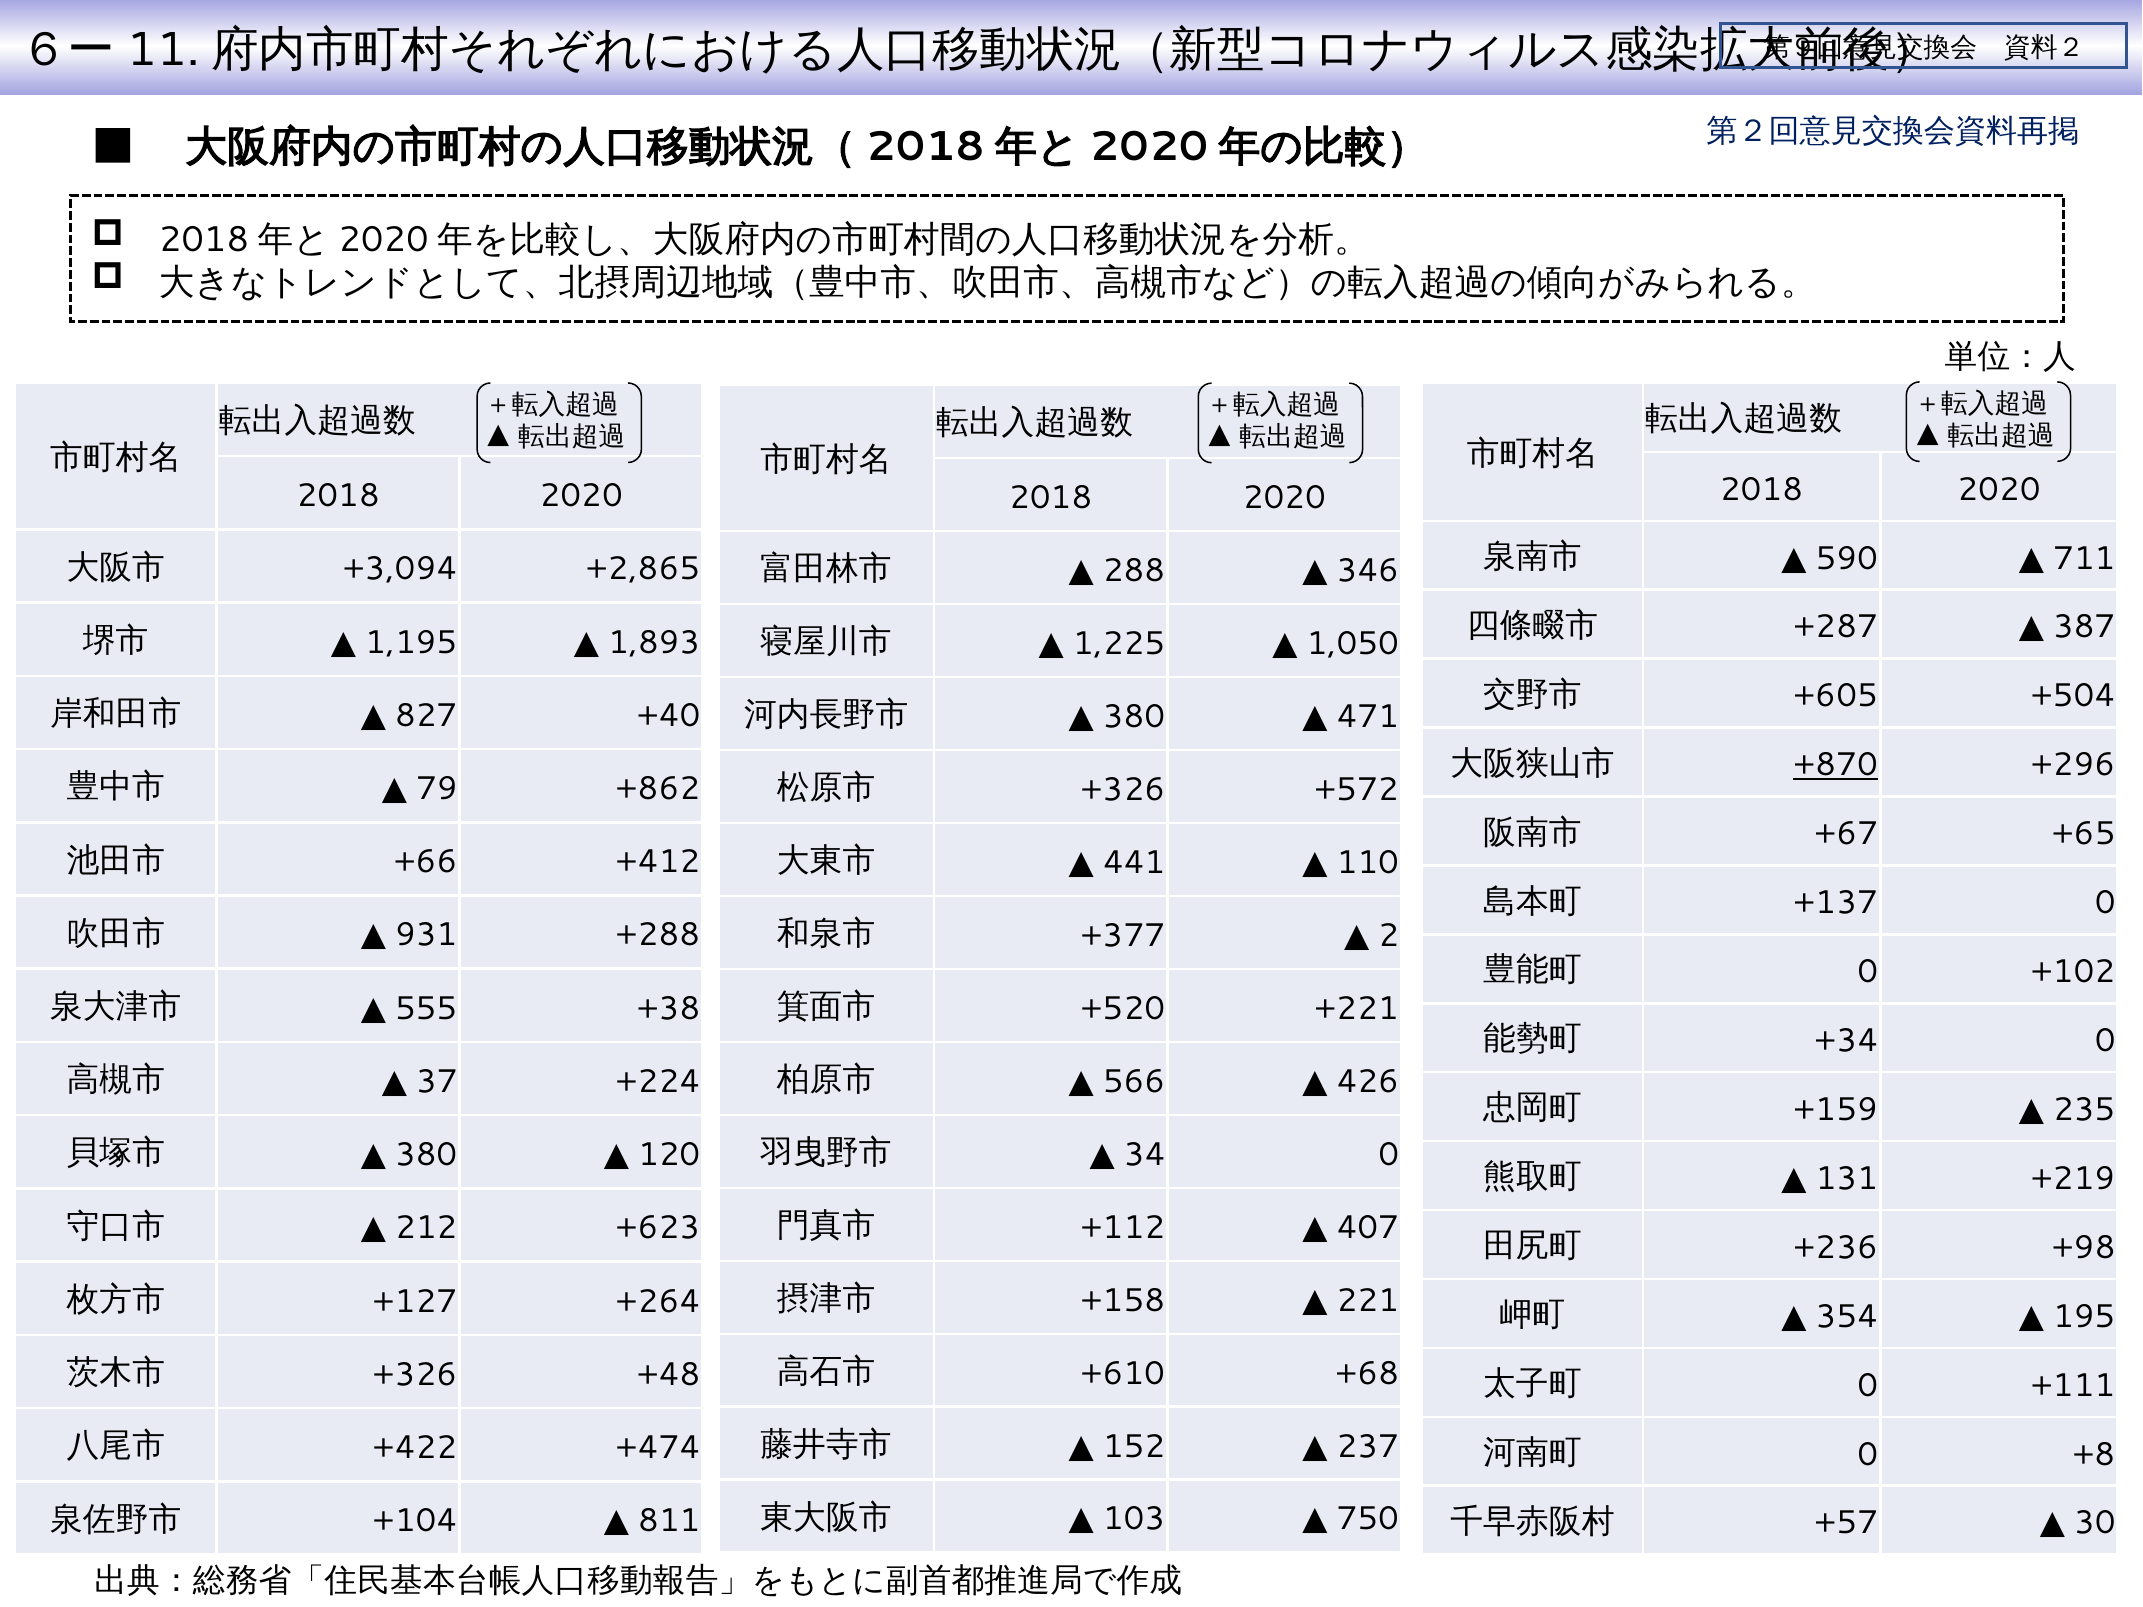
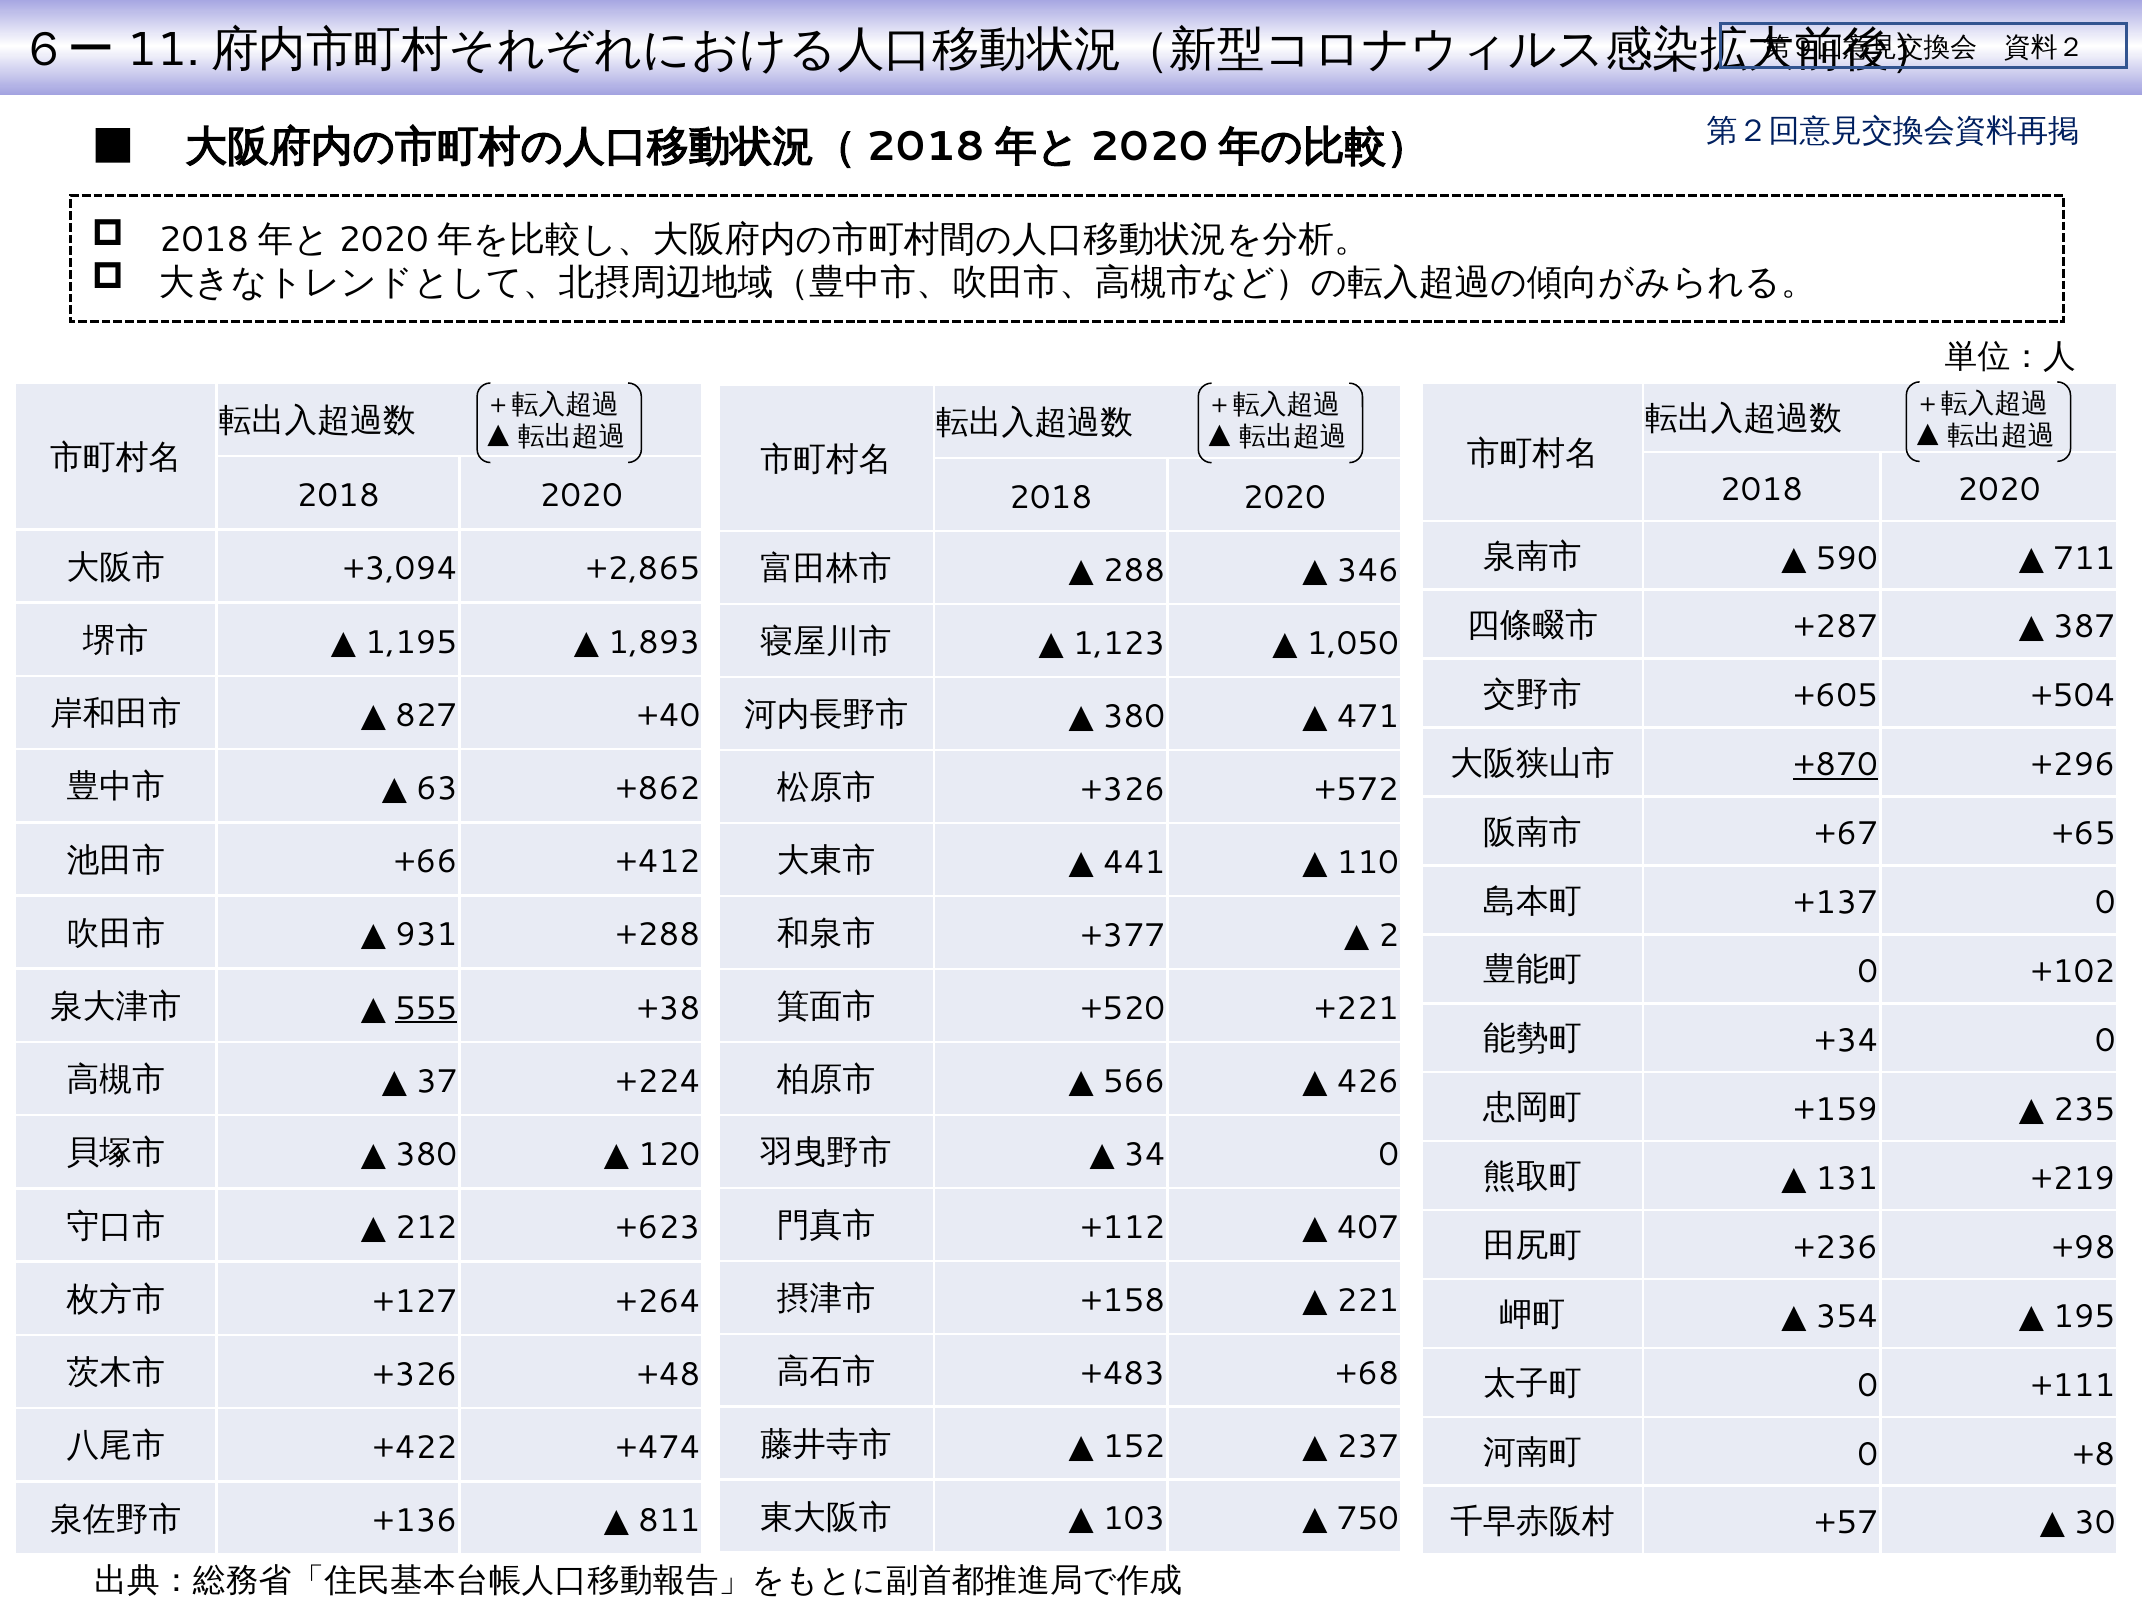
1,225: 1,225 -> 1,123
79: 79 -> 63
555 underline: none -> present
+610: +610 -> +483
+104: +104 -> +136
